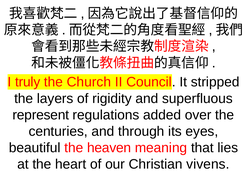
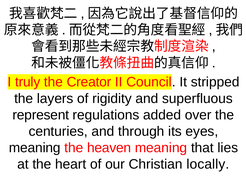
Church: Church -> Creator
beautiful at (35, 147): beautiful -> meaning
vivens: vivens -> locally
